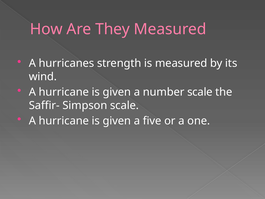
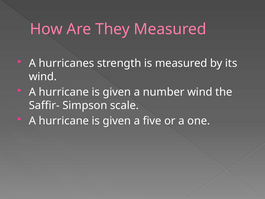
number scale: scale -> wind
